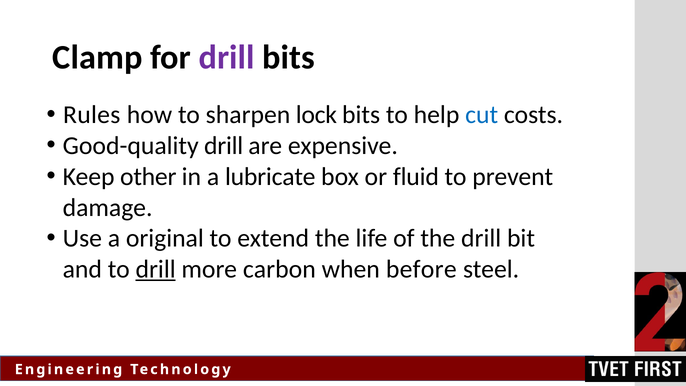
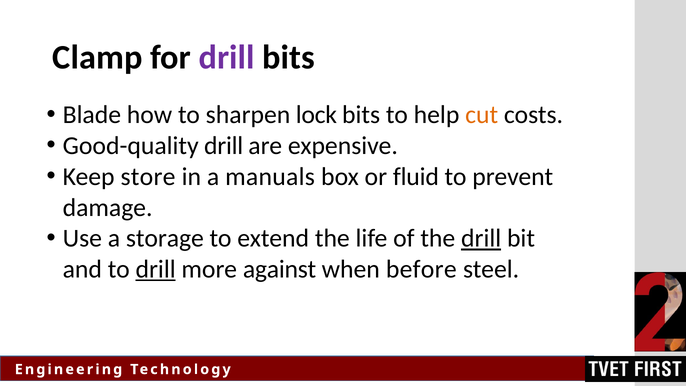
Rules: Rules -> Blade
cut colour: blue -> orange
other: other -> store
lubricate: lubricate -> manuals
original: original -> storage
drill at (481, 238) underline: none -> present
carbon: carbon -> against
